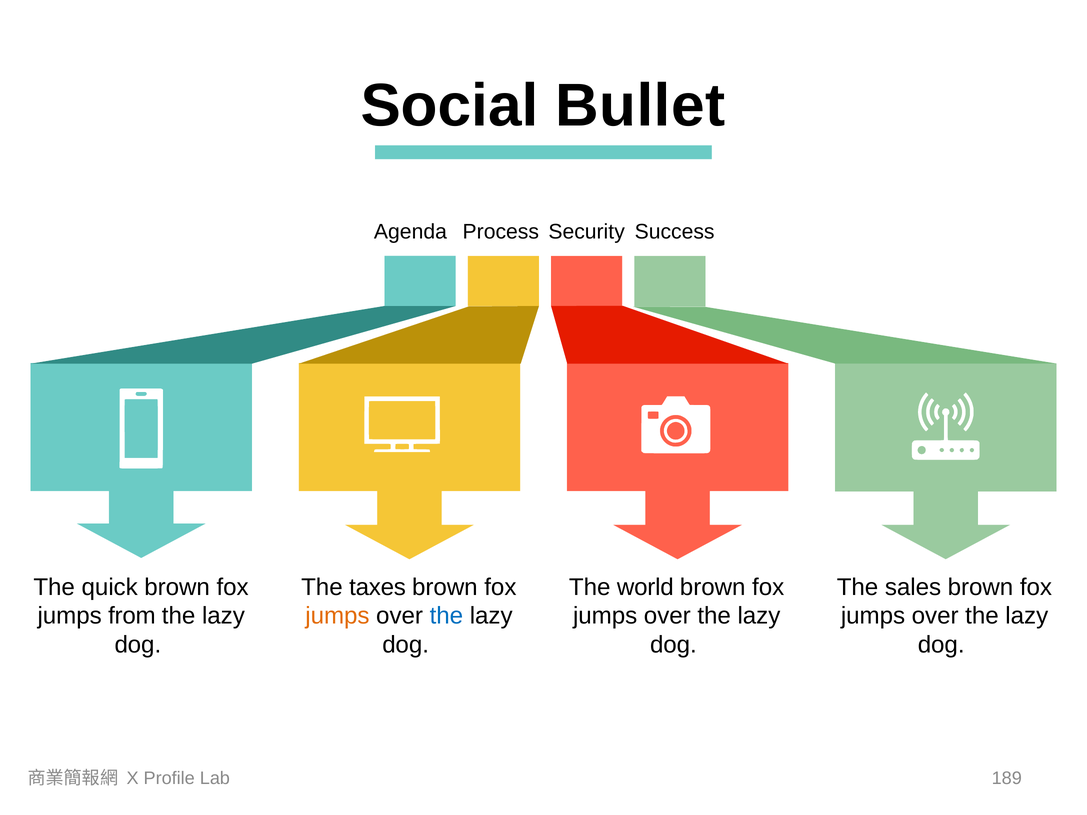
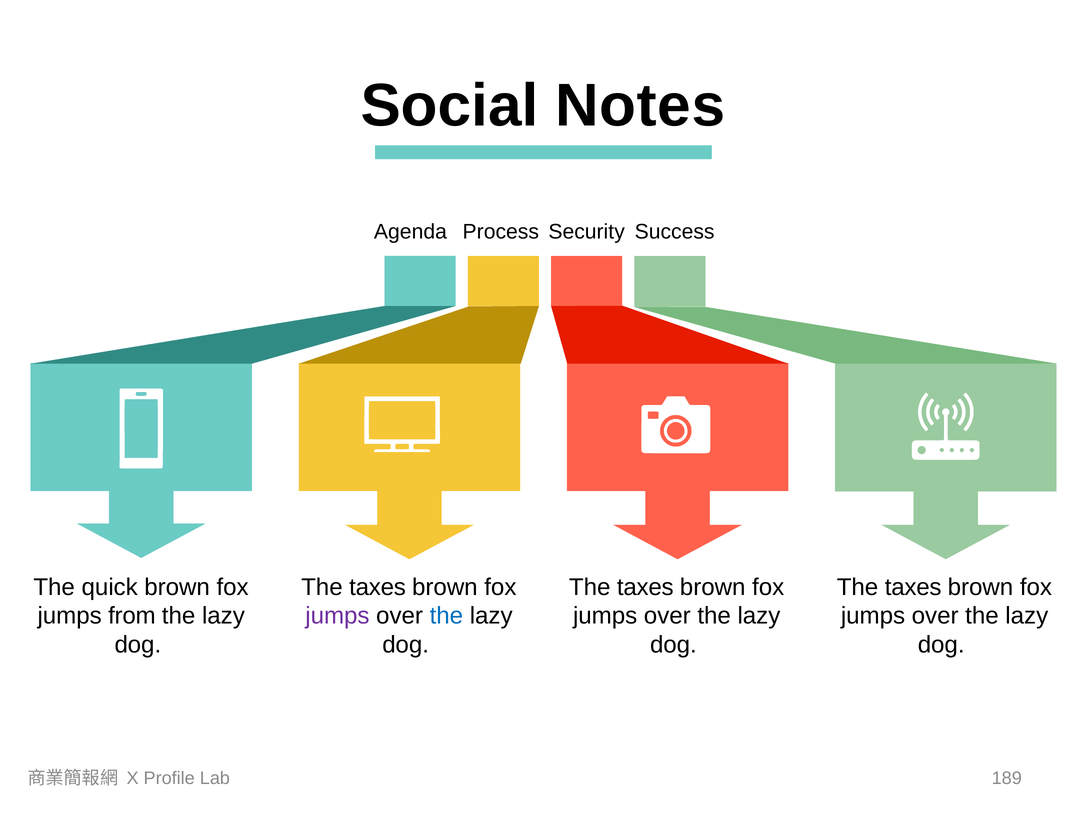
Bullet: Bullet -> Notes
world at (645, 587): world -> taxes
sales at (913, 587): sales -> taxes
jumps at (337, 616) colour: orange -> purple
